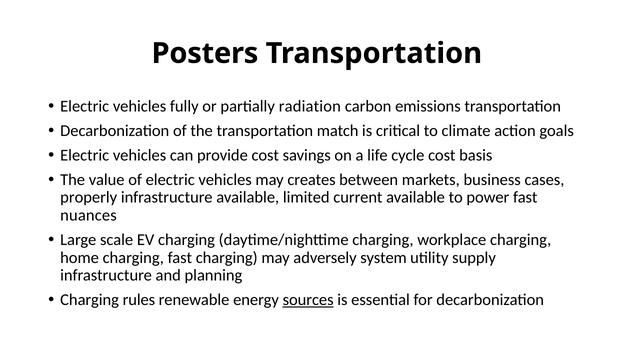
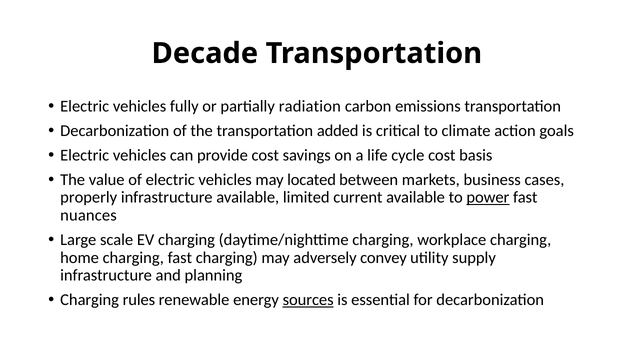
Posters: Posters -> Decade
match: match -> added
creates: creates -> located
power underline: none -> present
system: system -> convey
